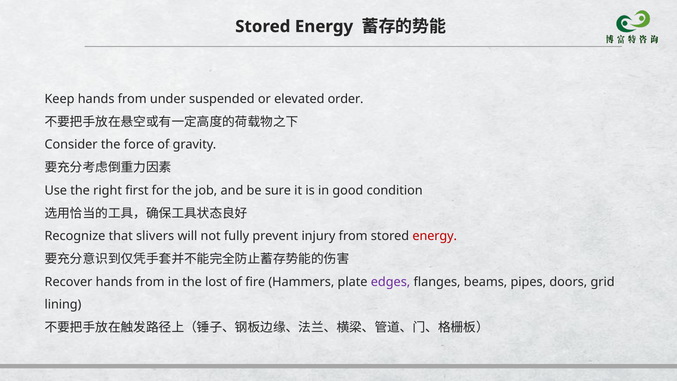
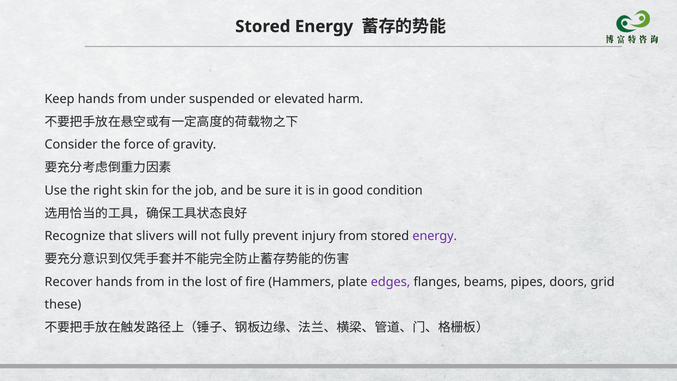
order: order -> harm
first: first -> skin
energy at (435, 236) colour: red -> purple
lining: lining -> these
